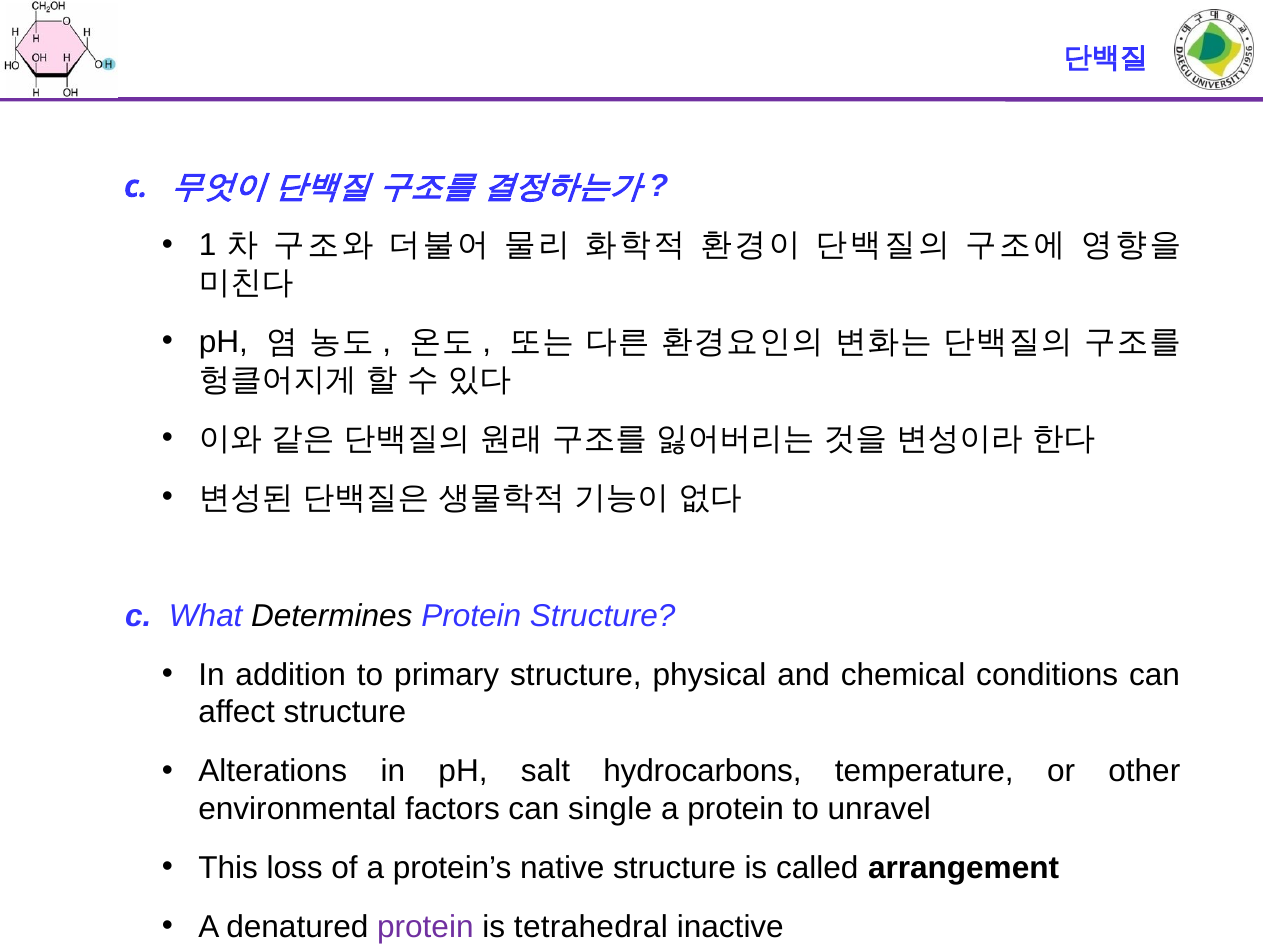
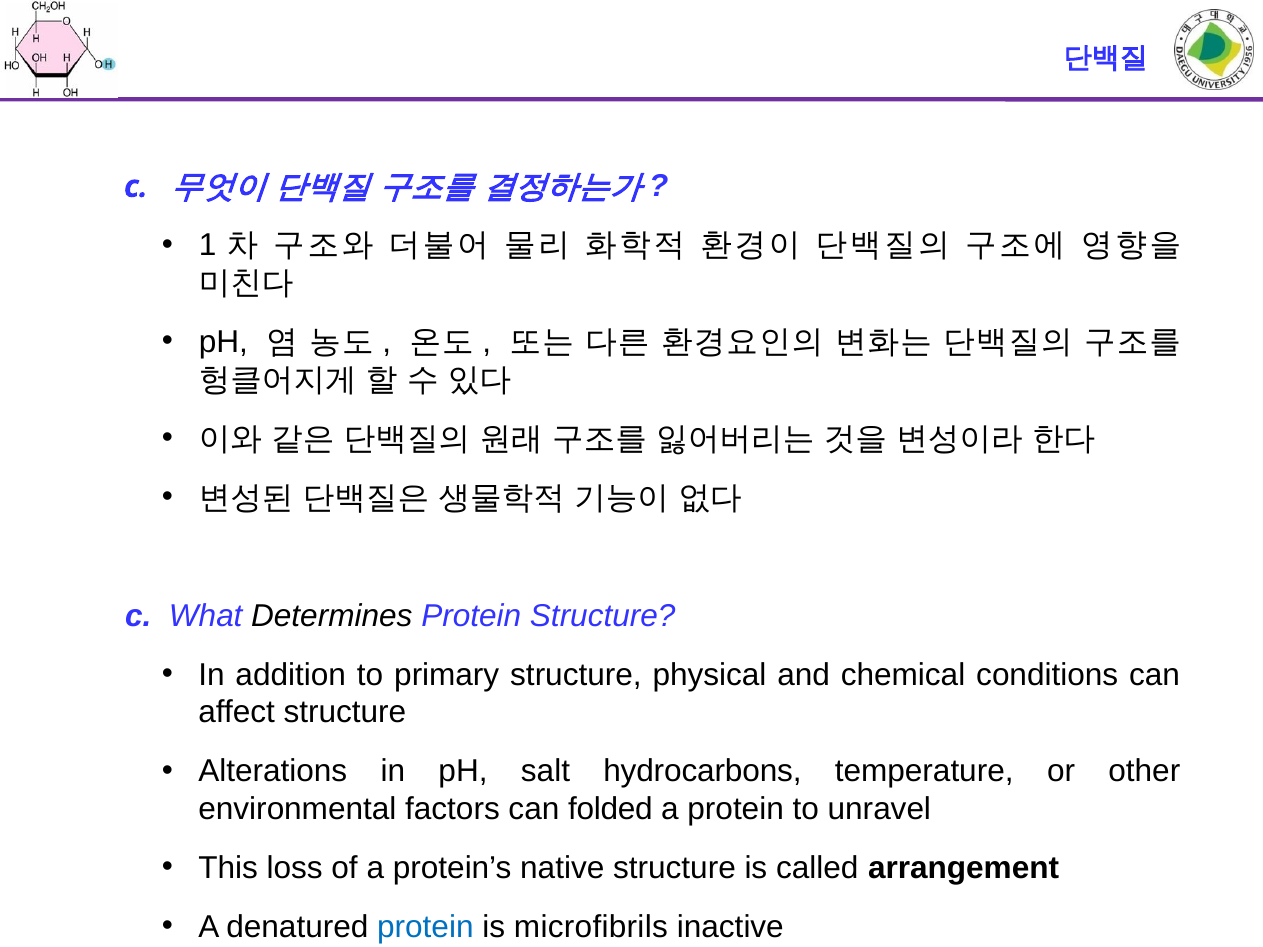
single: single -> folded
protein at (425, 927) colour: purple -> blue
tetrahedral: tetrahedral -> microfibrils
